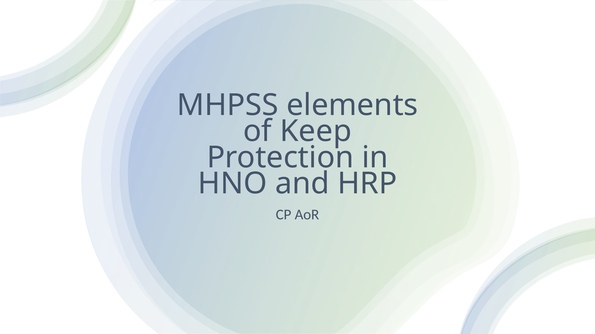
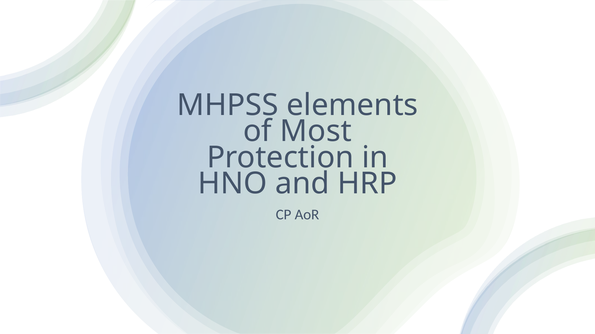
Keep: Keep -> Most
